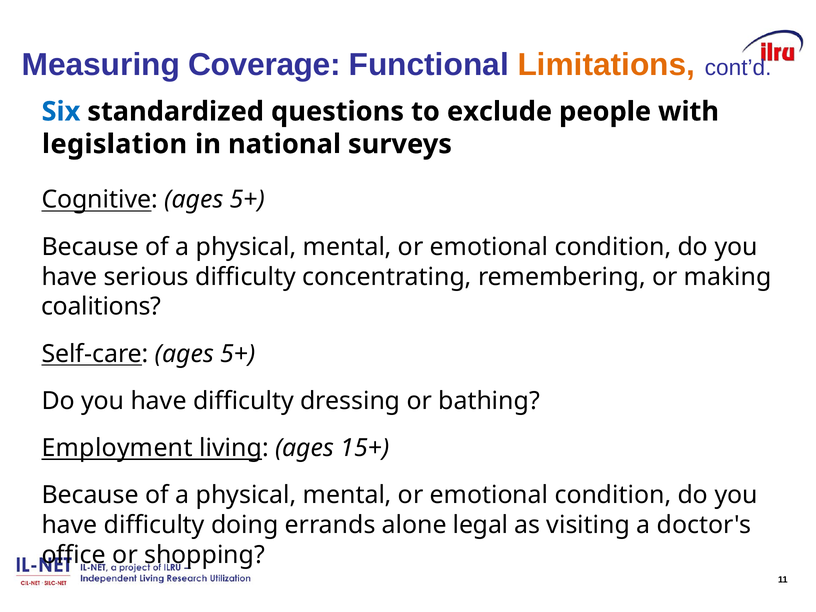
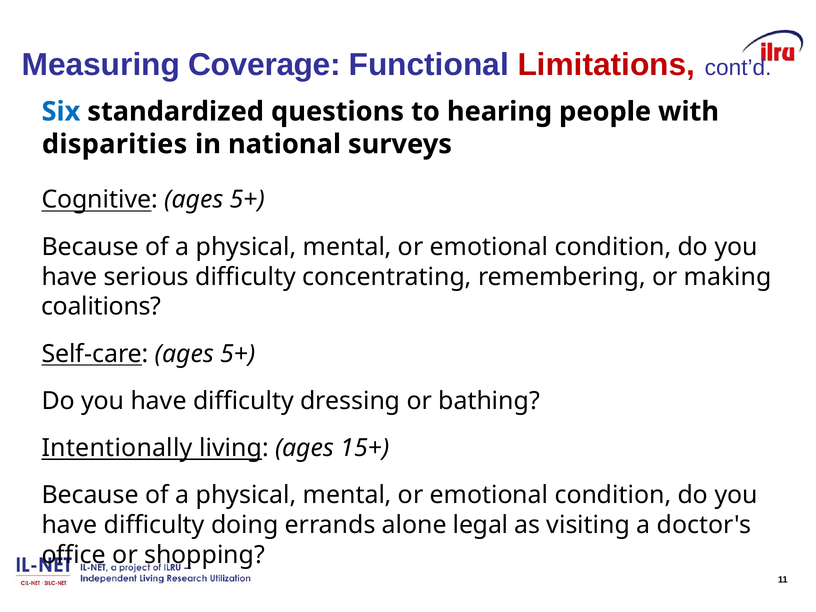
Limitations colour: orange -> red
exclude: exclude -> hearing
legislation: legislation -> disparities
Employment: Employment -> Intentionally
